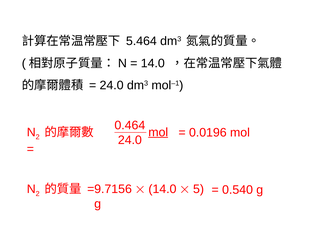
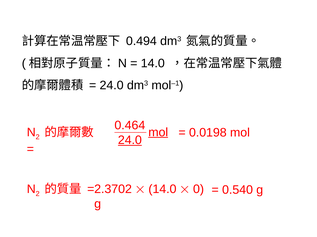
5.464: 5.464 -> 0.494
0.0196: 0.0196 -> 0.0198
24.0 at (130, 141) underline: none -> present
9.7156: 9.7156 -> 2.3702
5: 5 -> 0
